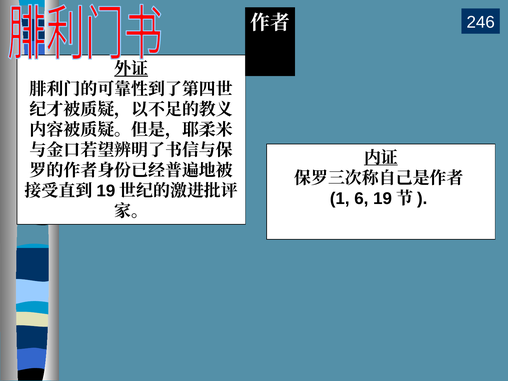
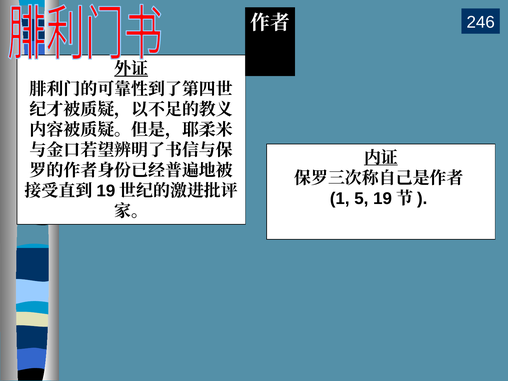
6: 6 -> 5
